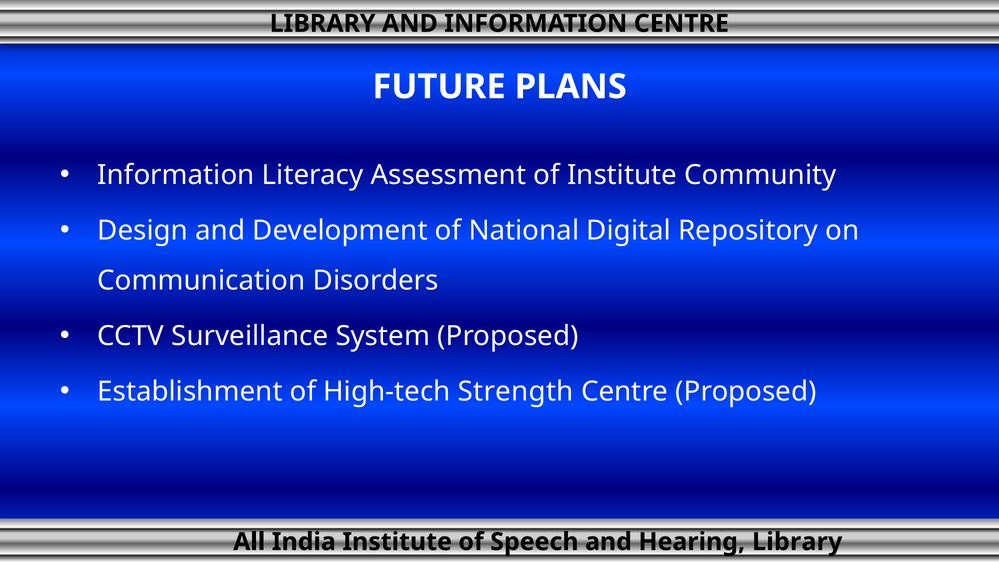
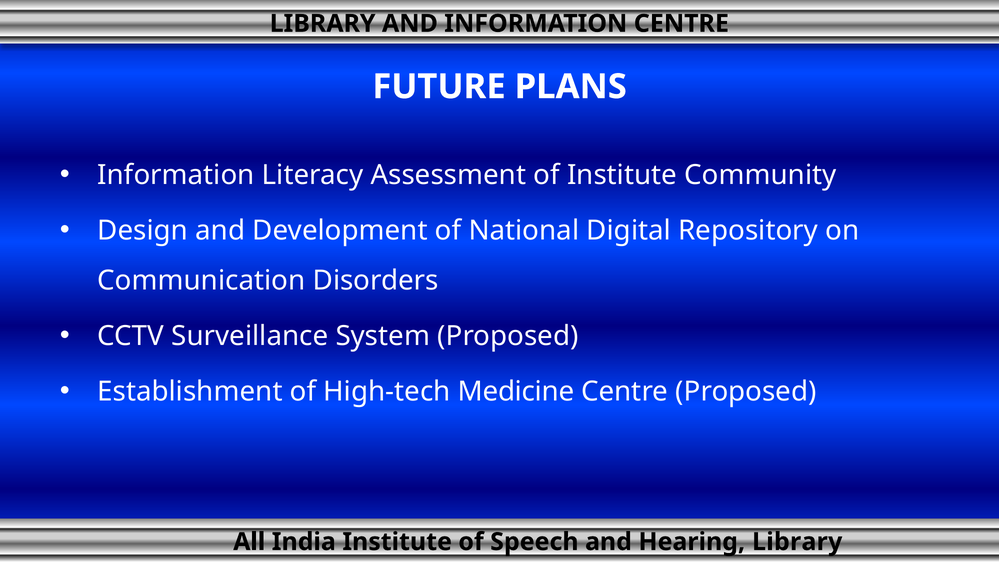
Strength: Strength -> Medicine
